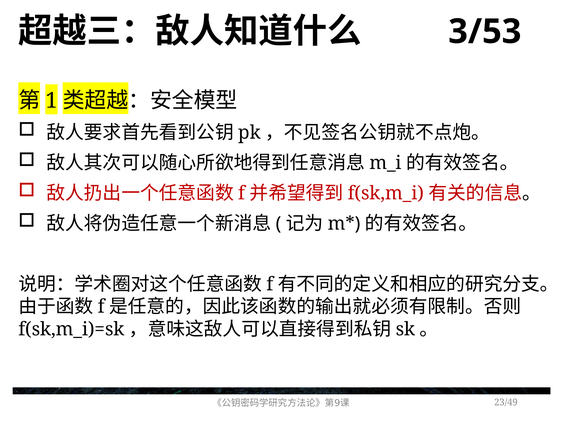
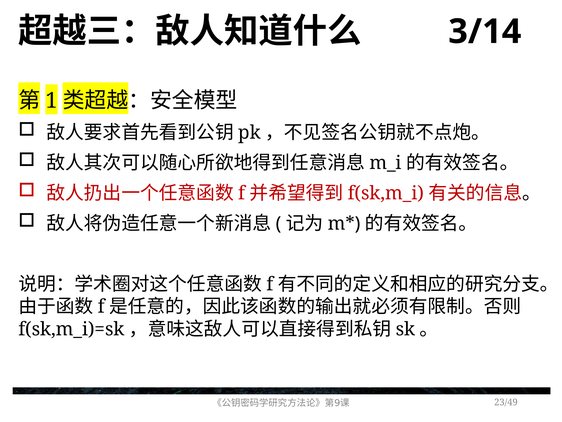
3/53: 3/53 -> 3/14
